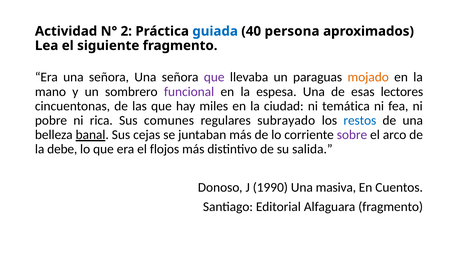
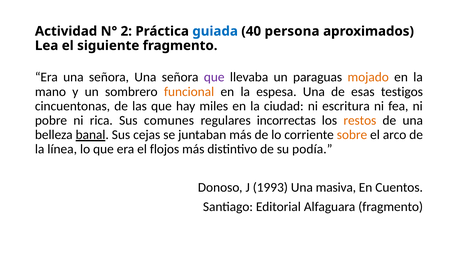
funcional colour: purple -> orange
lectores: lectores -> testigos
temática: temática -> escritura
subrayado: subrayado -> incorrectas
restos colour: blue -> orange
sobre colour: purple -> orange
debe: debe -> línea
salida: salida -> podía
1990: 1990 -> 1993
